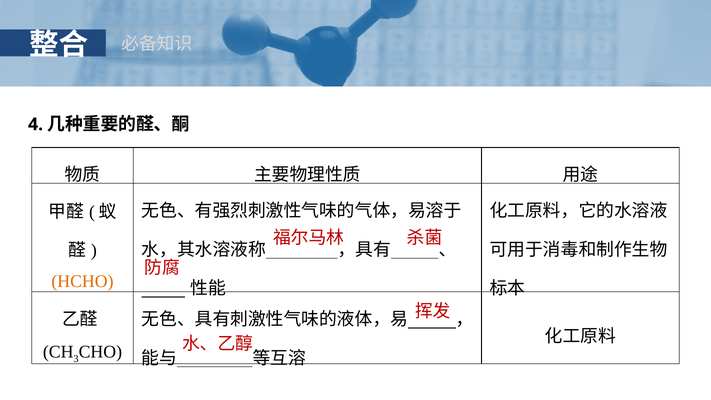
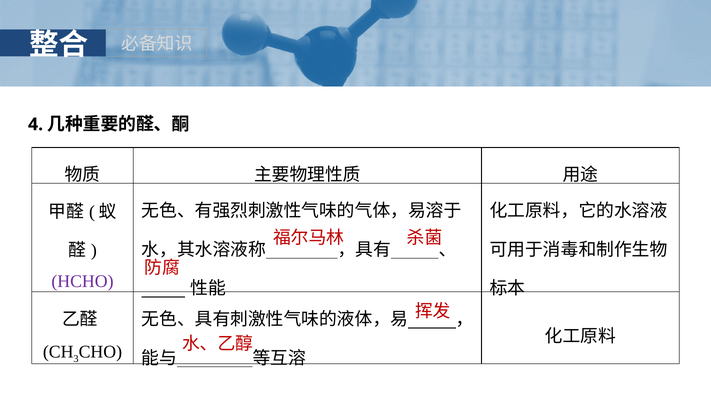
HCHO colour: orange -> purple
